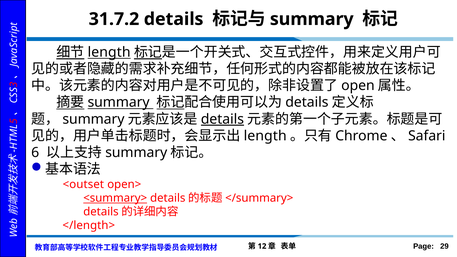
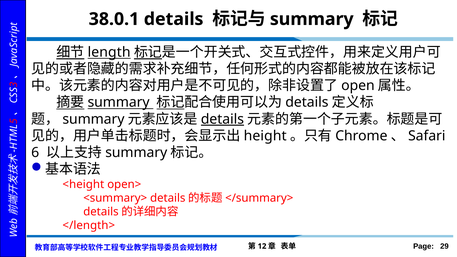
31.7.2: 31.7.2 -> 38.0.1
length at (265, 136): length -> height
<outset: <outset -> <height
<summary> underline: present -> none
